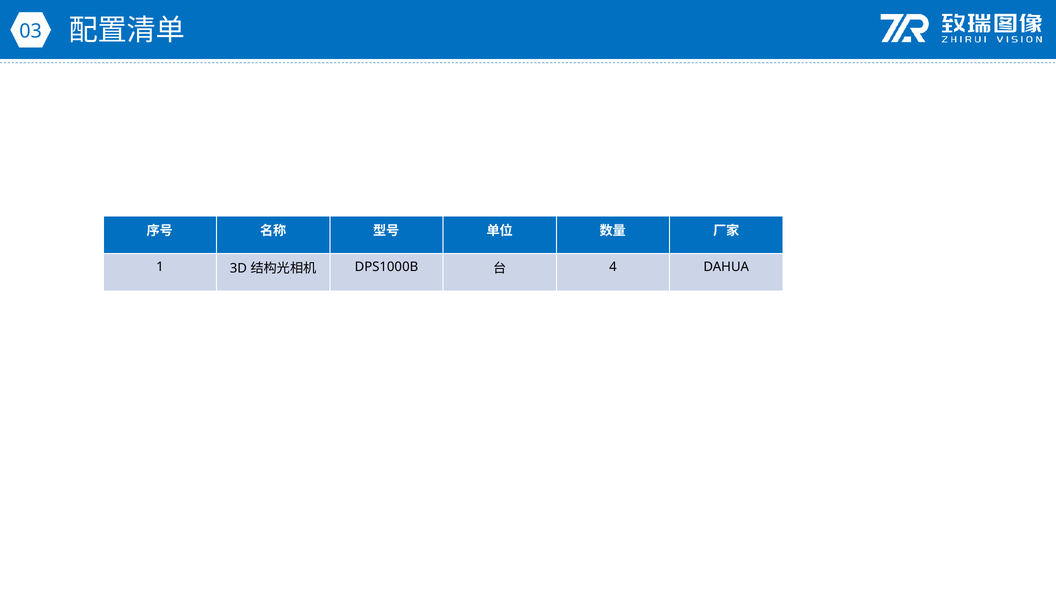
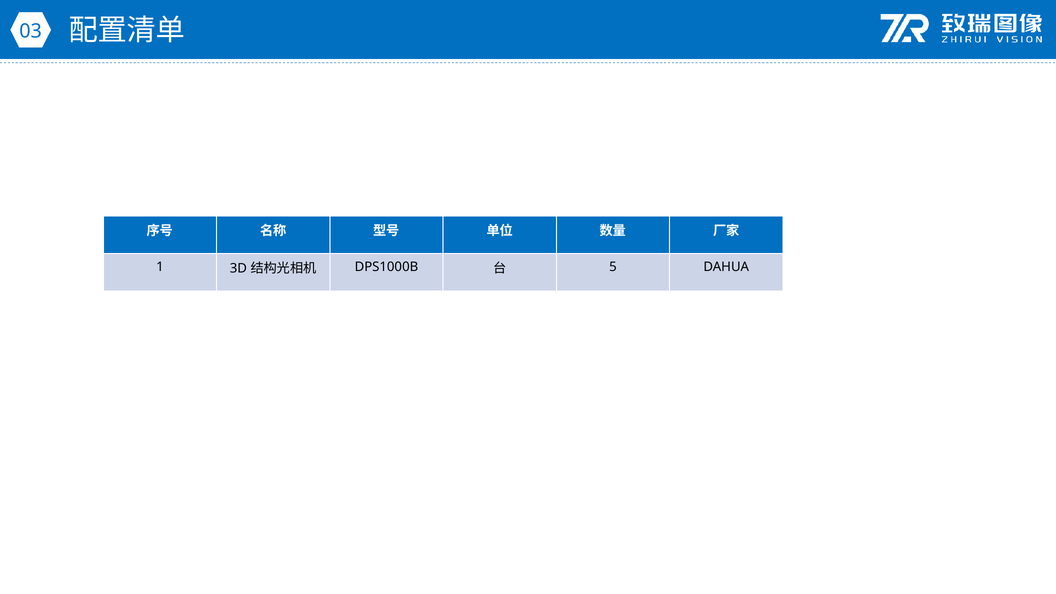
4: 4 -> 5
